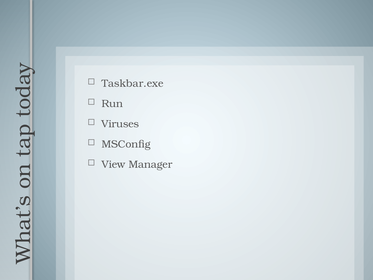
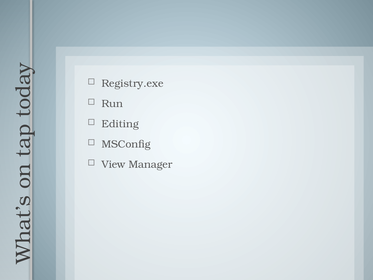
Taskbar.exe: Taskbar.exe -> Registry.exe
Viruses: Viruses -> Editing
